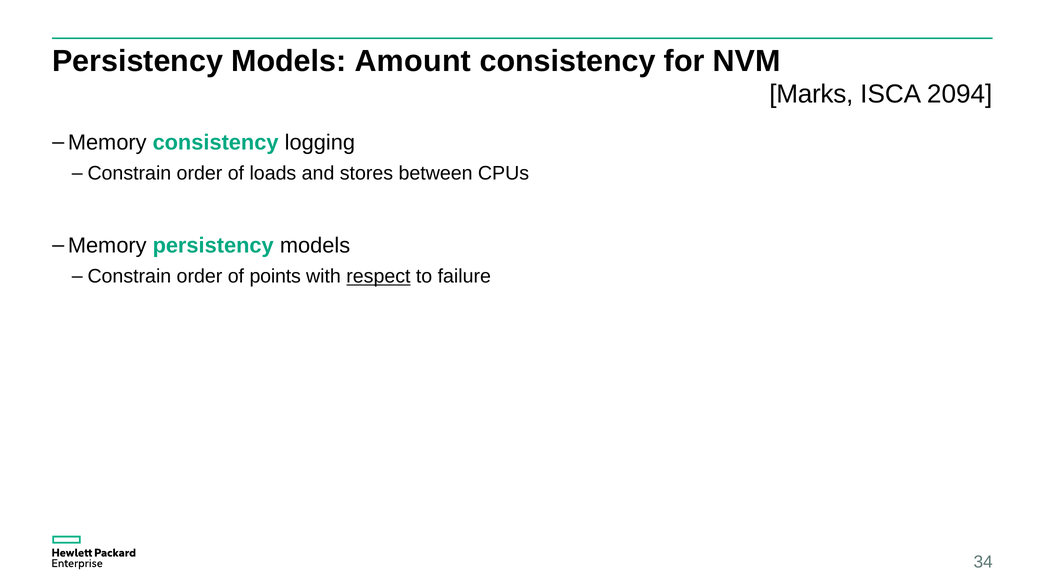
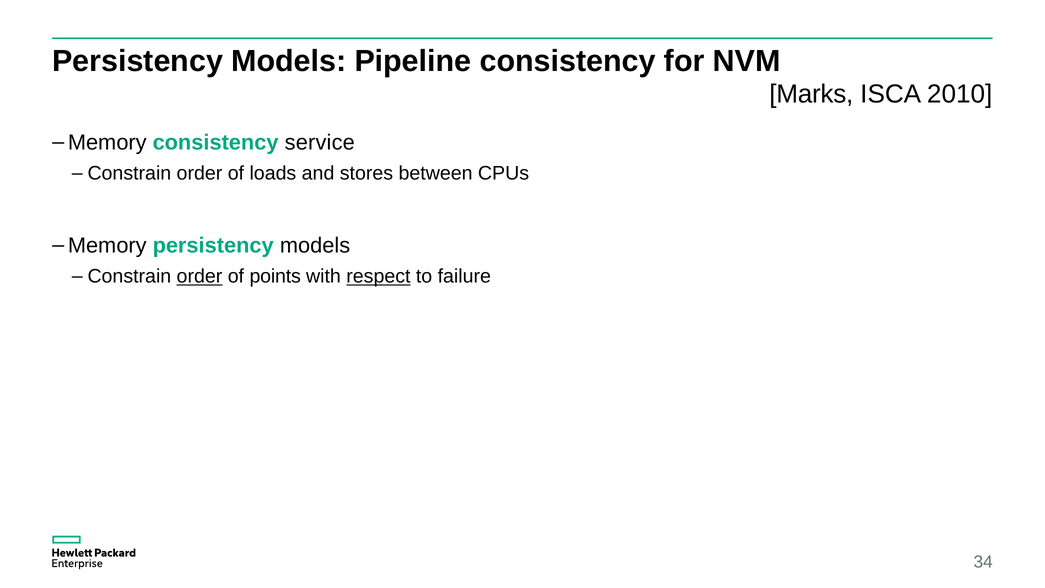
Amount: Amount -> Pipeline
2094: 2094 -> 2010
logging: logging -> service
order at (199, 276) underline: none -> present
